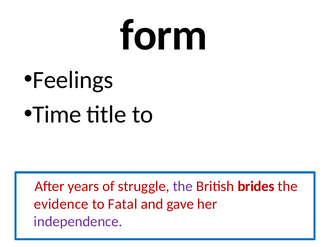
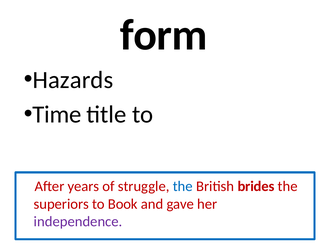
Feelings: Feelings -> Hazards
the at (183, 187) colour: purple -> blue
evidence: evidence -> superiors
Fatal: Fatal -> Book
